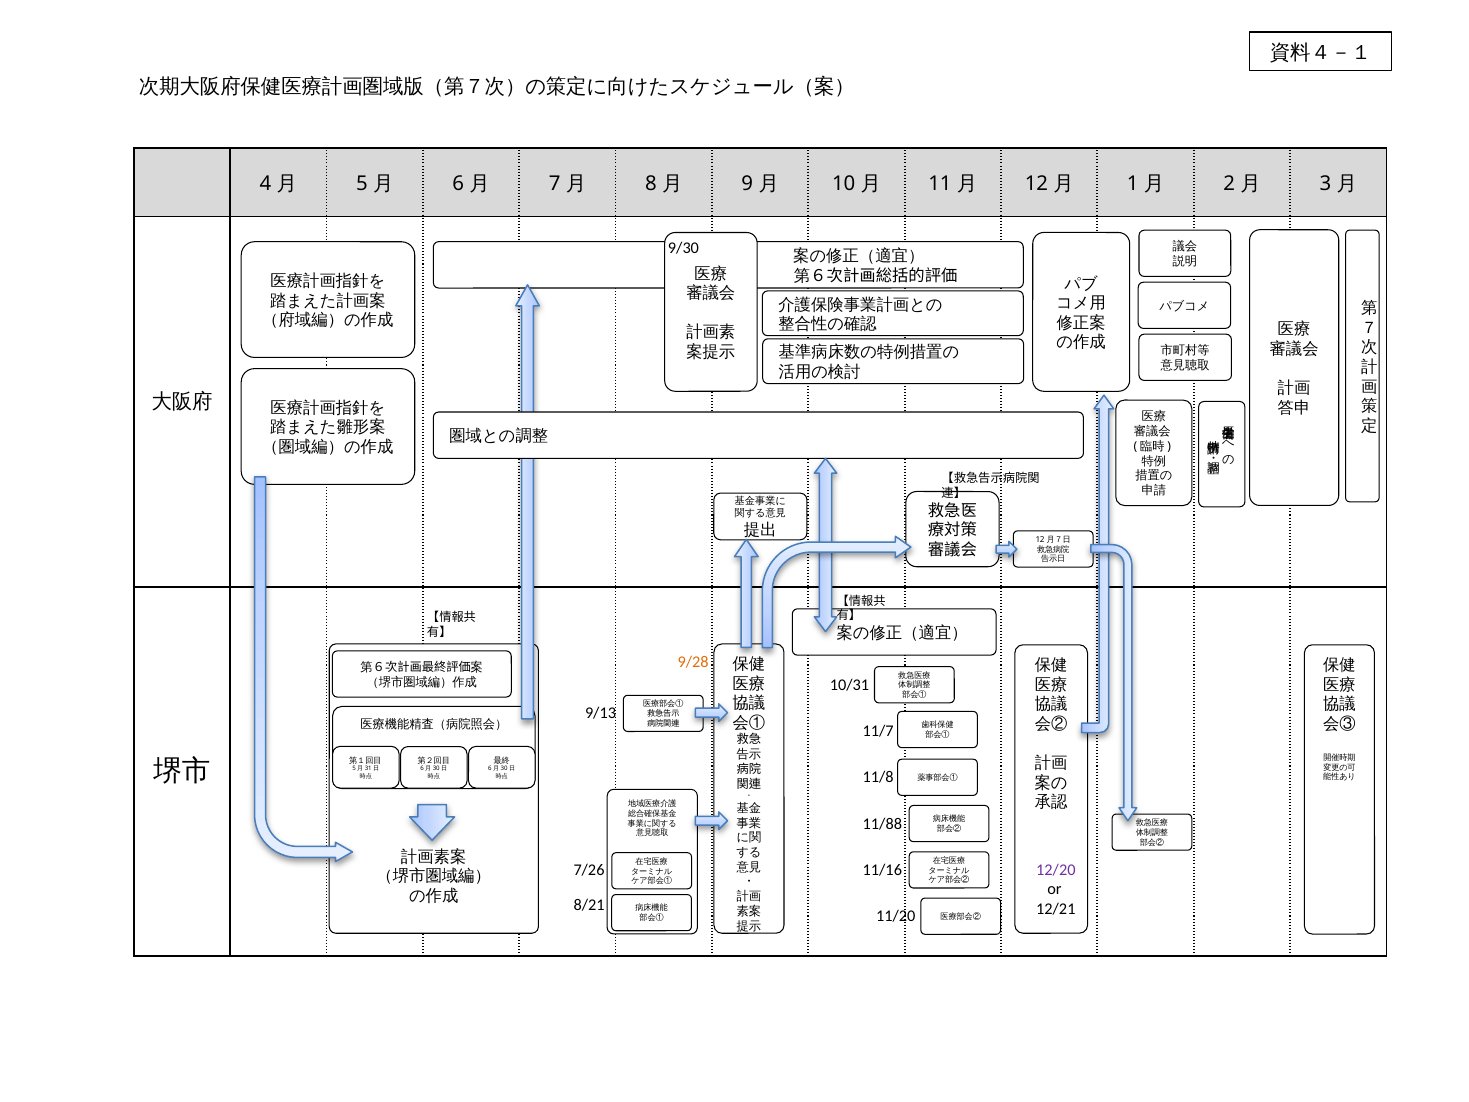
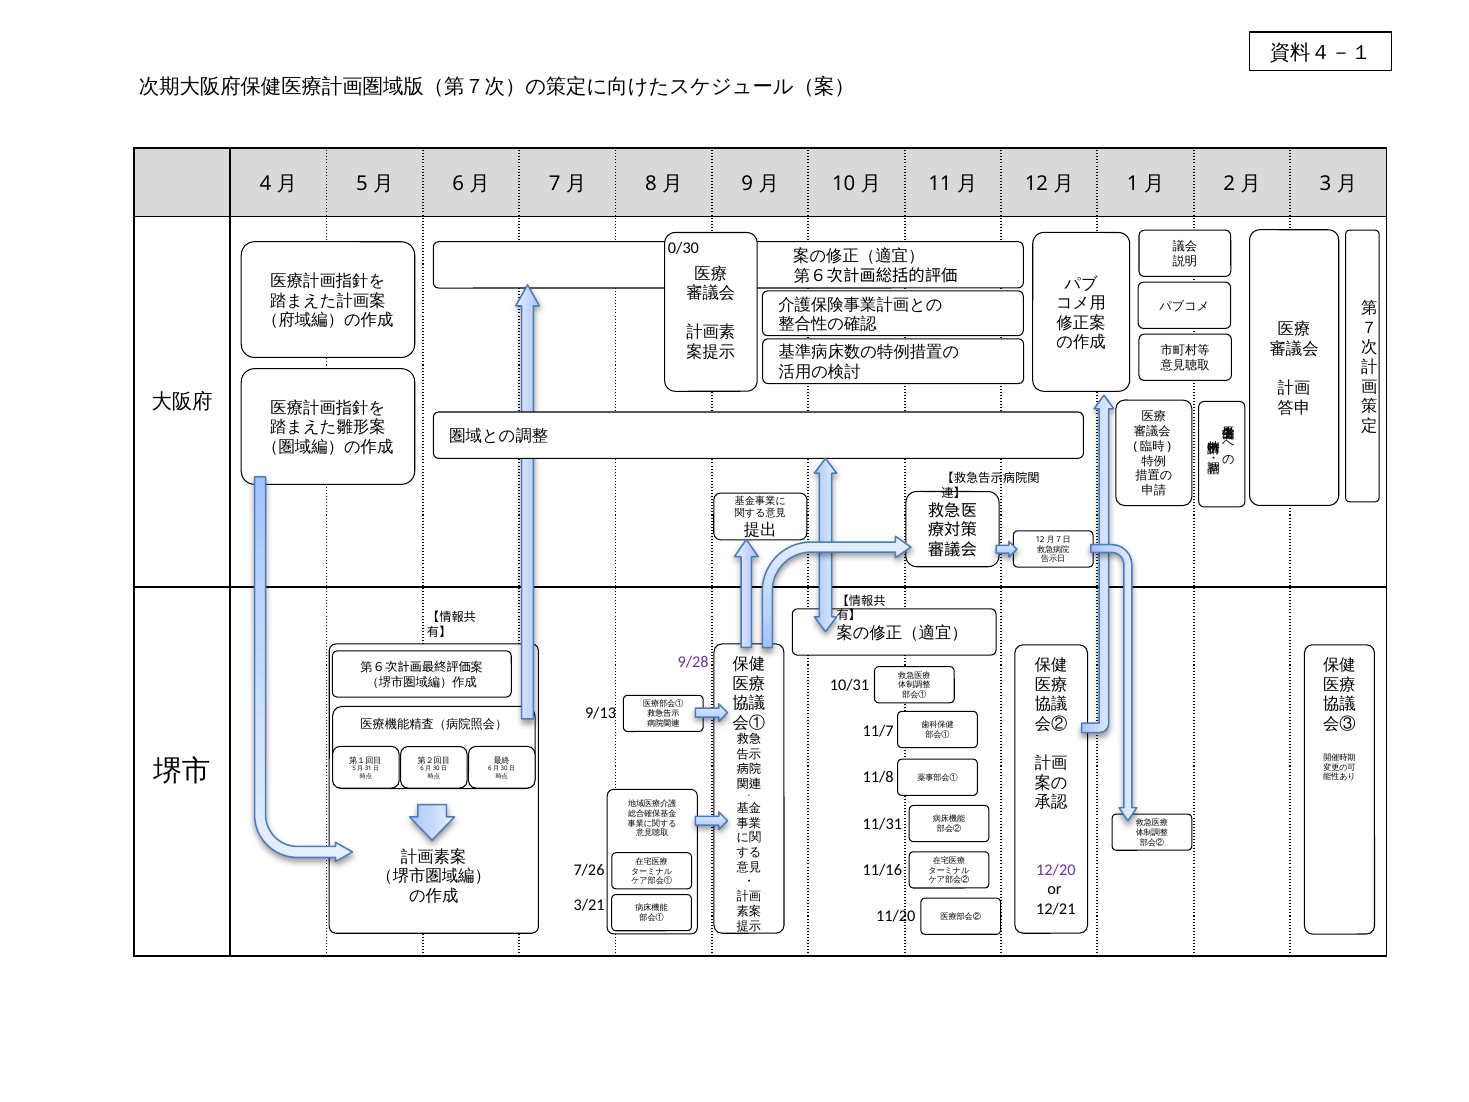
9/30: 9/30 -> 0/30
9/28 colour: orange -> purple
11/88: 11/88 -> 11/31
8/21: 8/21 -> 3/21
